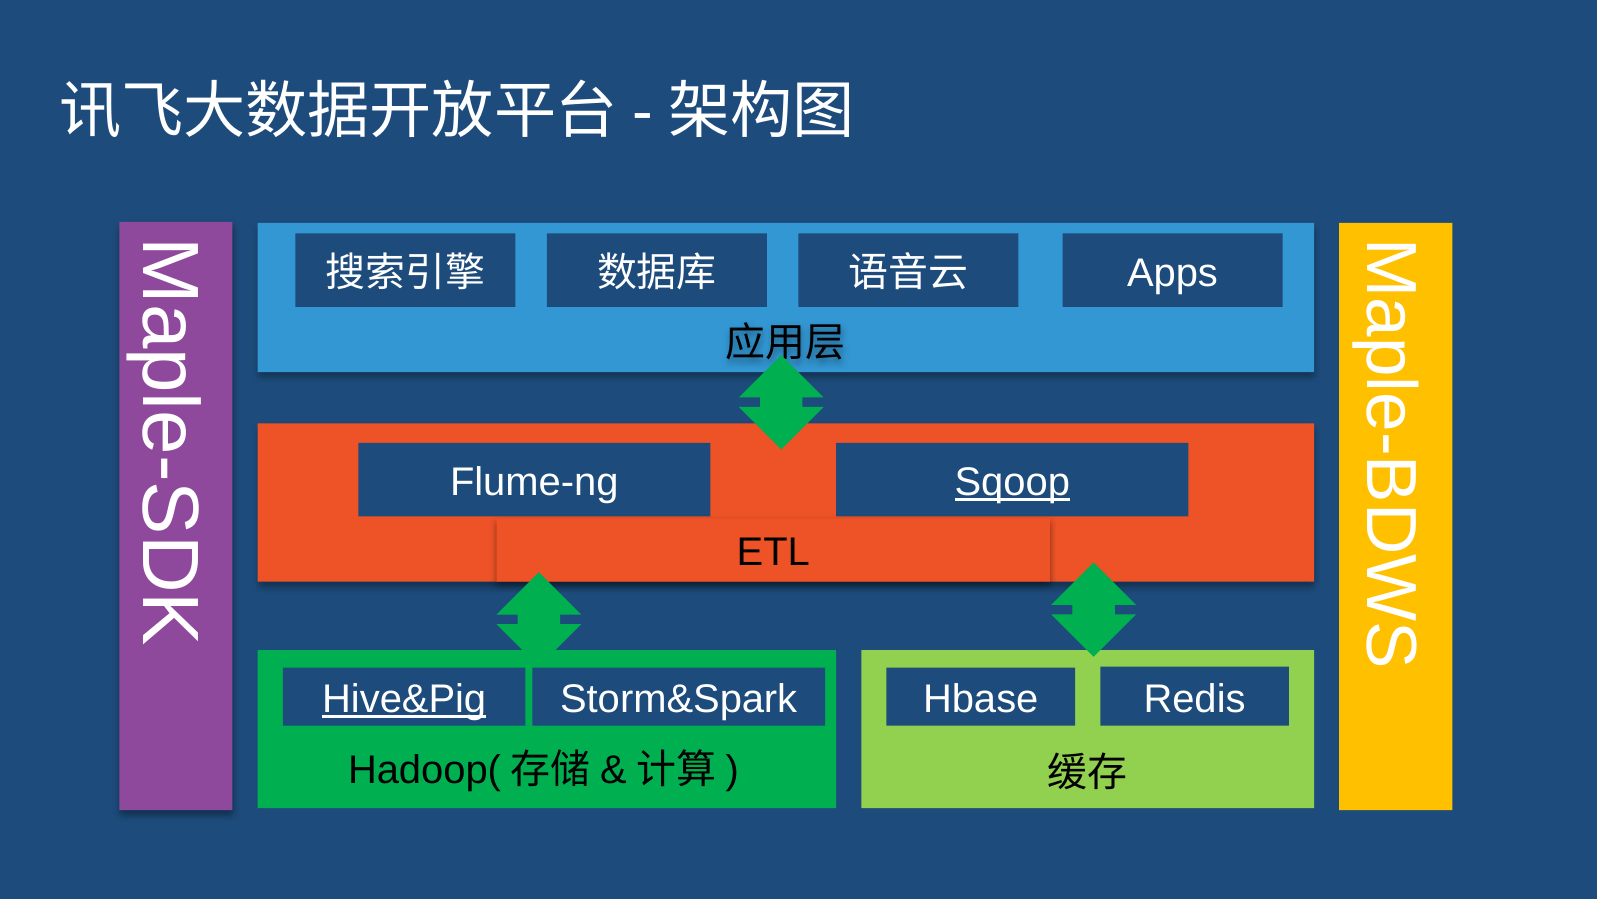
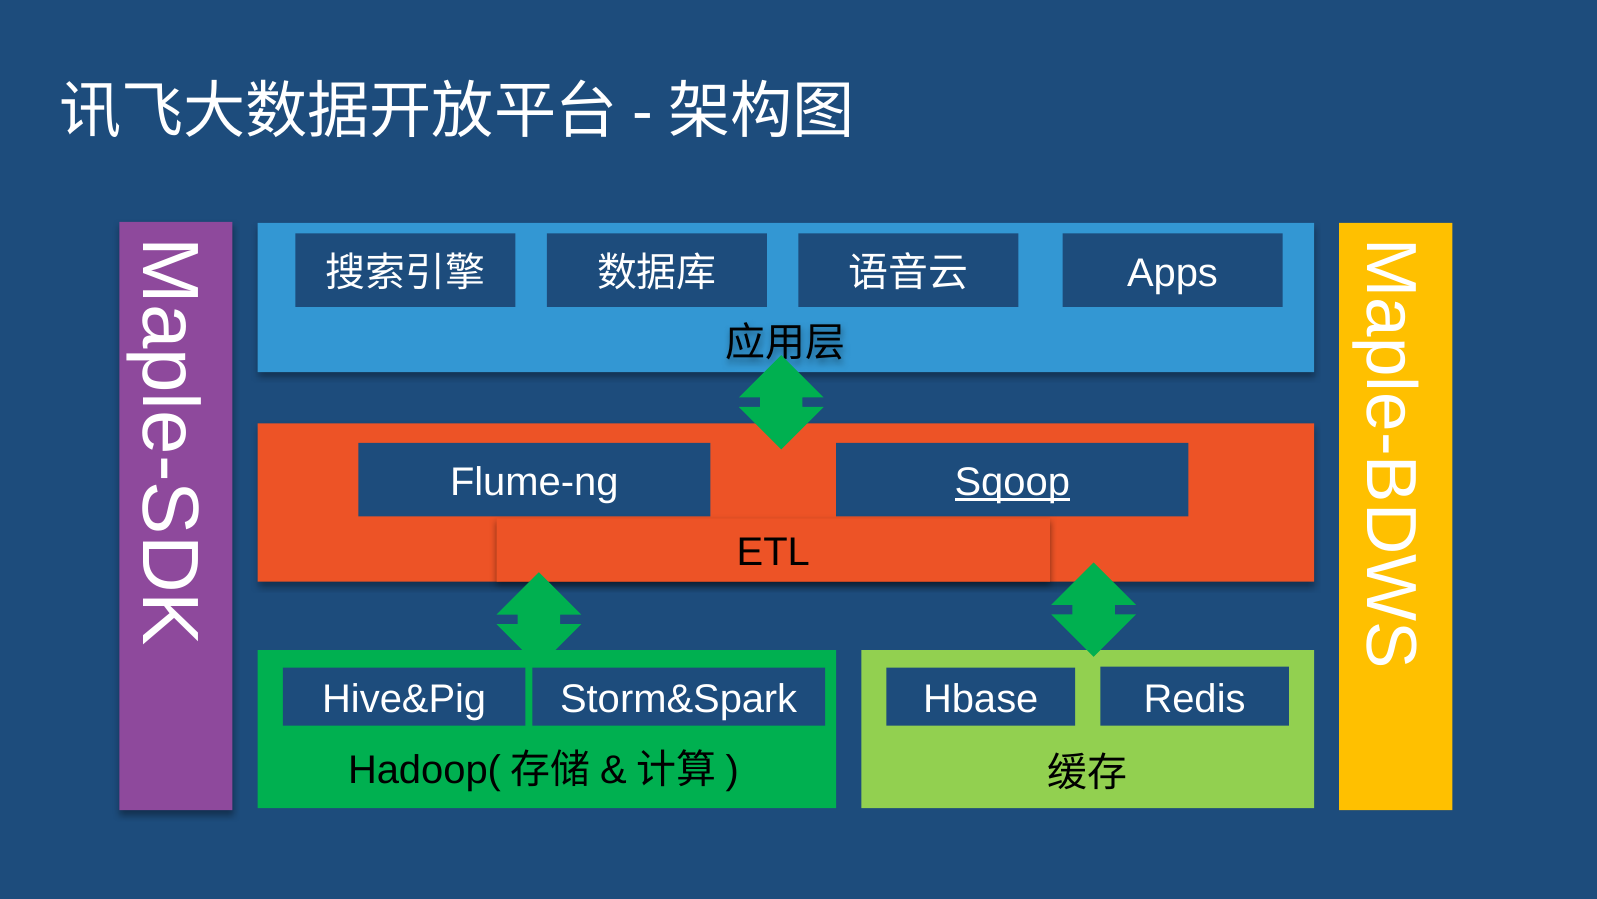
Hive&Pig underline: present -> none
